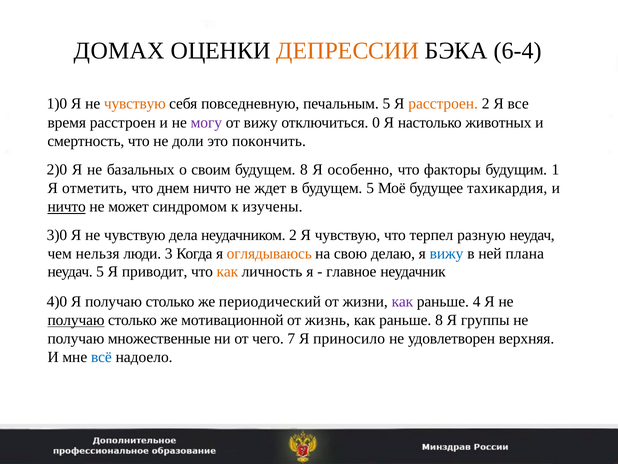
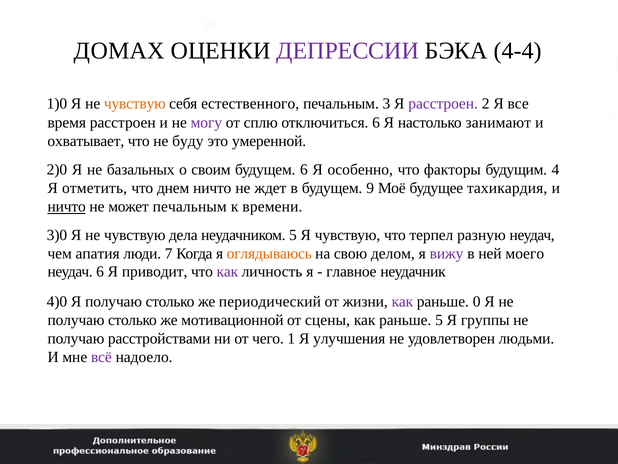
ДЕПРЕССИИ colour: orange -> purple
6-4: 6-4 -> 4-4
повседневную: повседневную -> естественного
печальным 5: 5 -> 3
расстроен at (443, 104) colour: orange -> purple
от вижу: вижу -> сплю
отключиться 0: 0 -> 6
животных: животных -> занимают
смертность: смертность -> охватывает
доли: доли -> буду
покончить: покончить -> умеренной
будущем 8: 8 -> 6
1: 1 -> 4
будущем 5: 5 -> 9
может синдромом: синдромом -> печальным
изучены: изучены -> времени
неудачником 2: 2 -> 5
нельзя: нельзя -> апатия
3: 3 -> 7
делаю: делаю -> делом
вижу at (447, 253) colour: blue -> purple
плана: плана -> моего
неудач 5: 5 -> 6
как at (227, 272) colour: orange -> purple
4: 4 -> 0
получаю at (76, 320) underline: present -> none
жизнь: жизнь -> сцены
раньше 8: 8 -> 5
множественные: множественные -> расстройствами
7: 7 -> 1
приносило: приносило -> улучшения
верхняя: верхняя -> людьми
всё colour: blue -> purple
